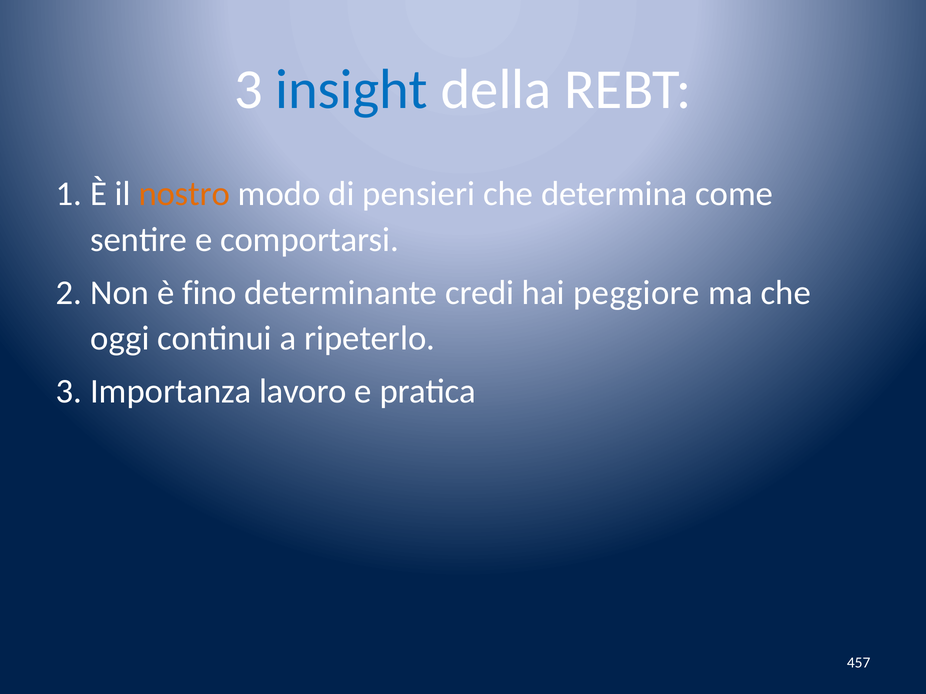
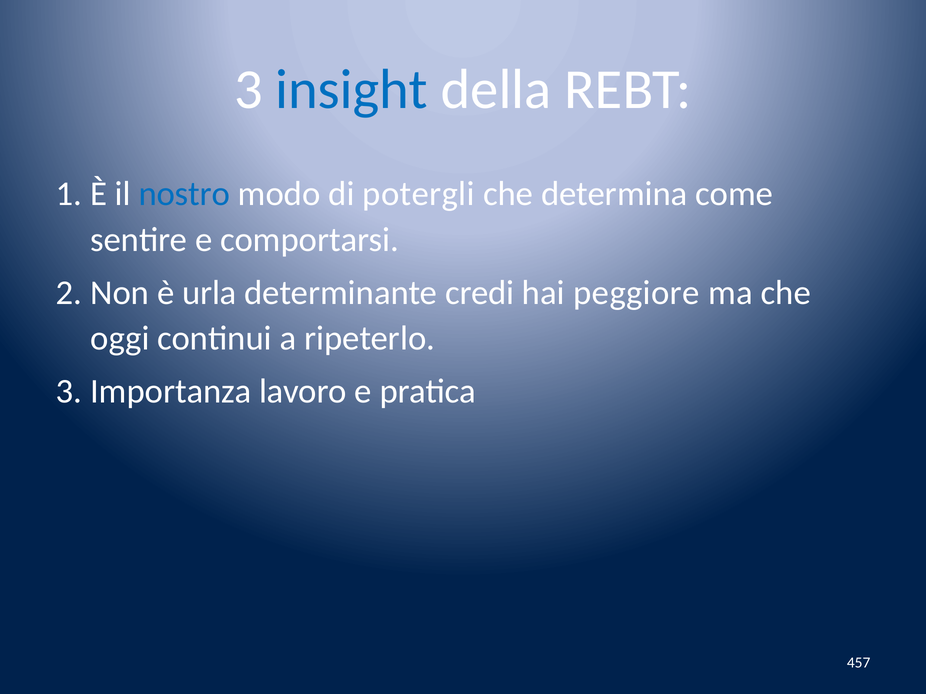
nostro colour: orange -> blue
pensieri: pensieri -> potergli
fino: fino -> urla
